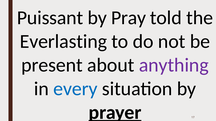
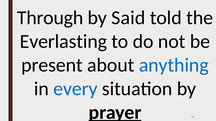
Puissant: Puissant -> Through
Pray: Pray -> Said
anything colour: purple -> blue
